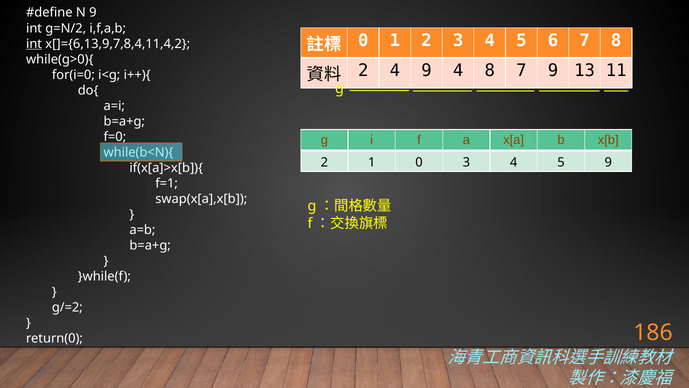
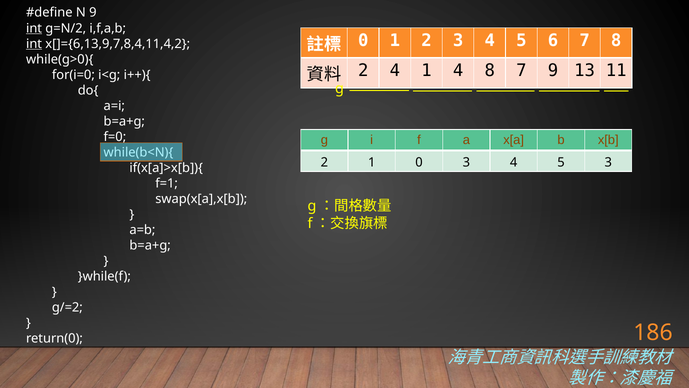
int at (34, 28) underline: none -> present
4 9: 9 -> 1
5 9: 9 -> 3
